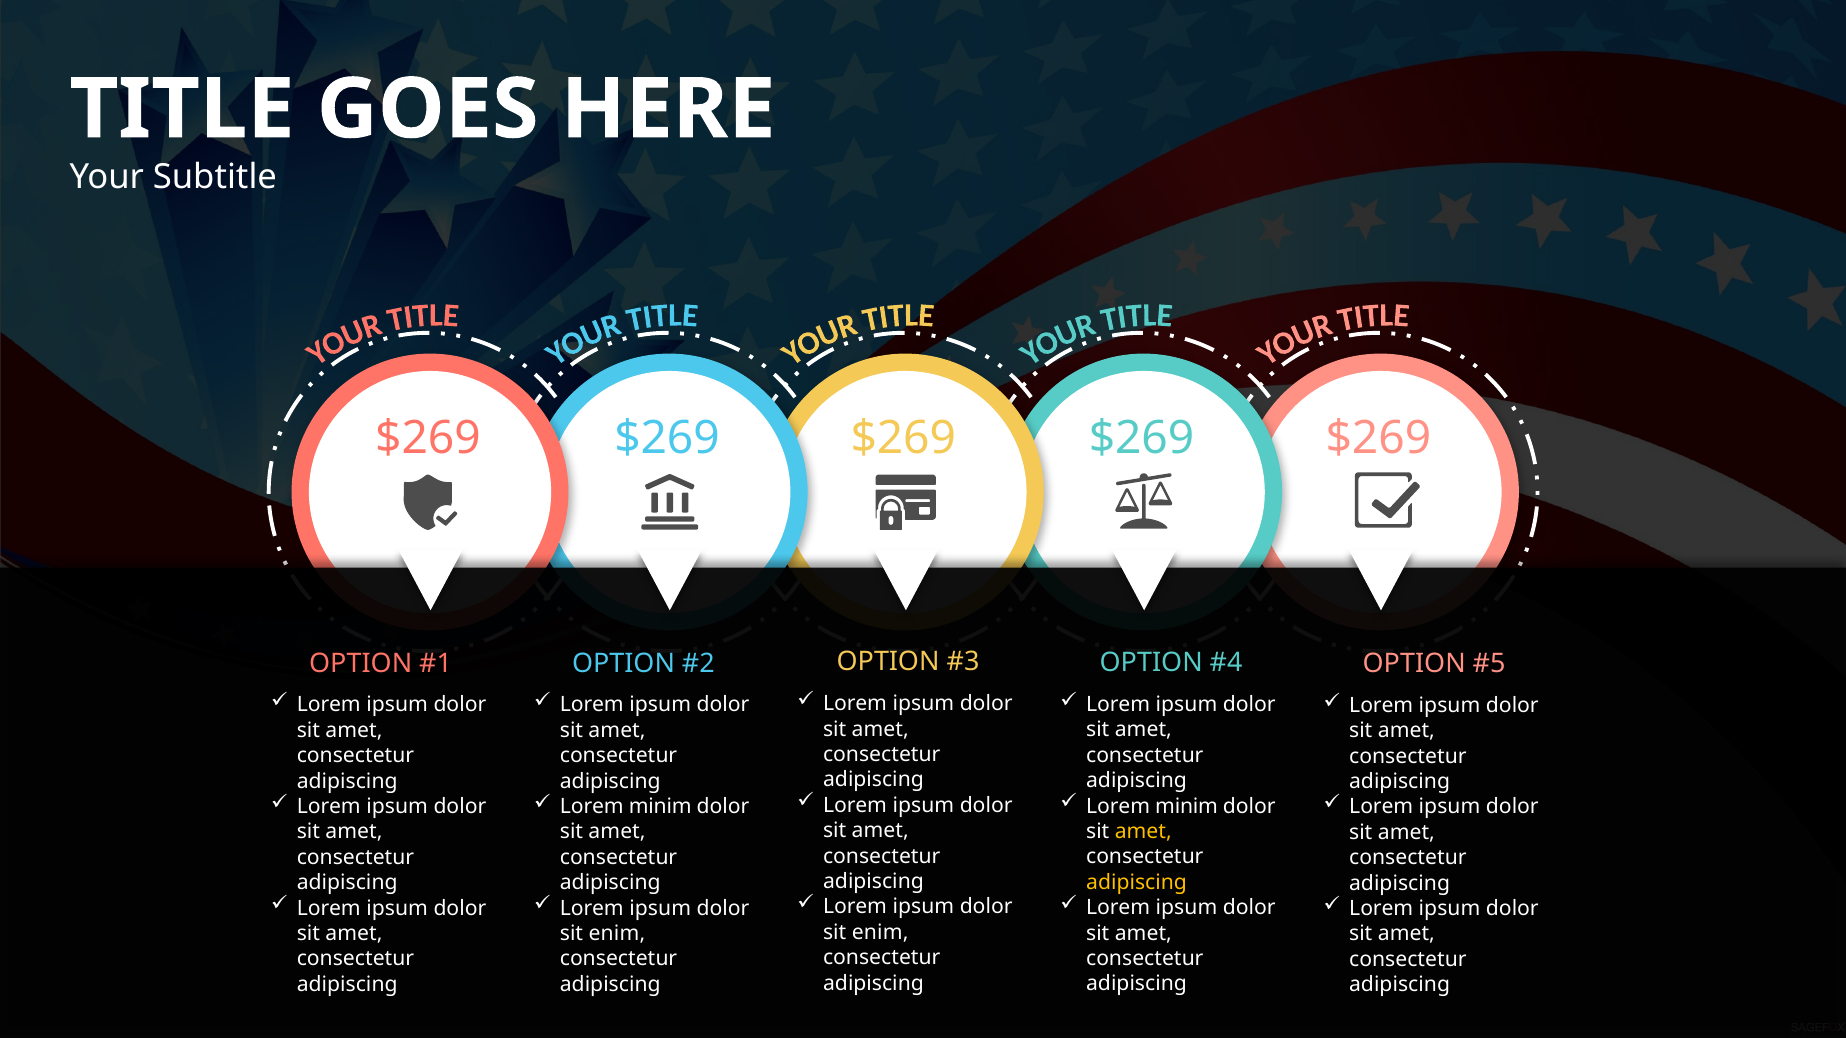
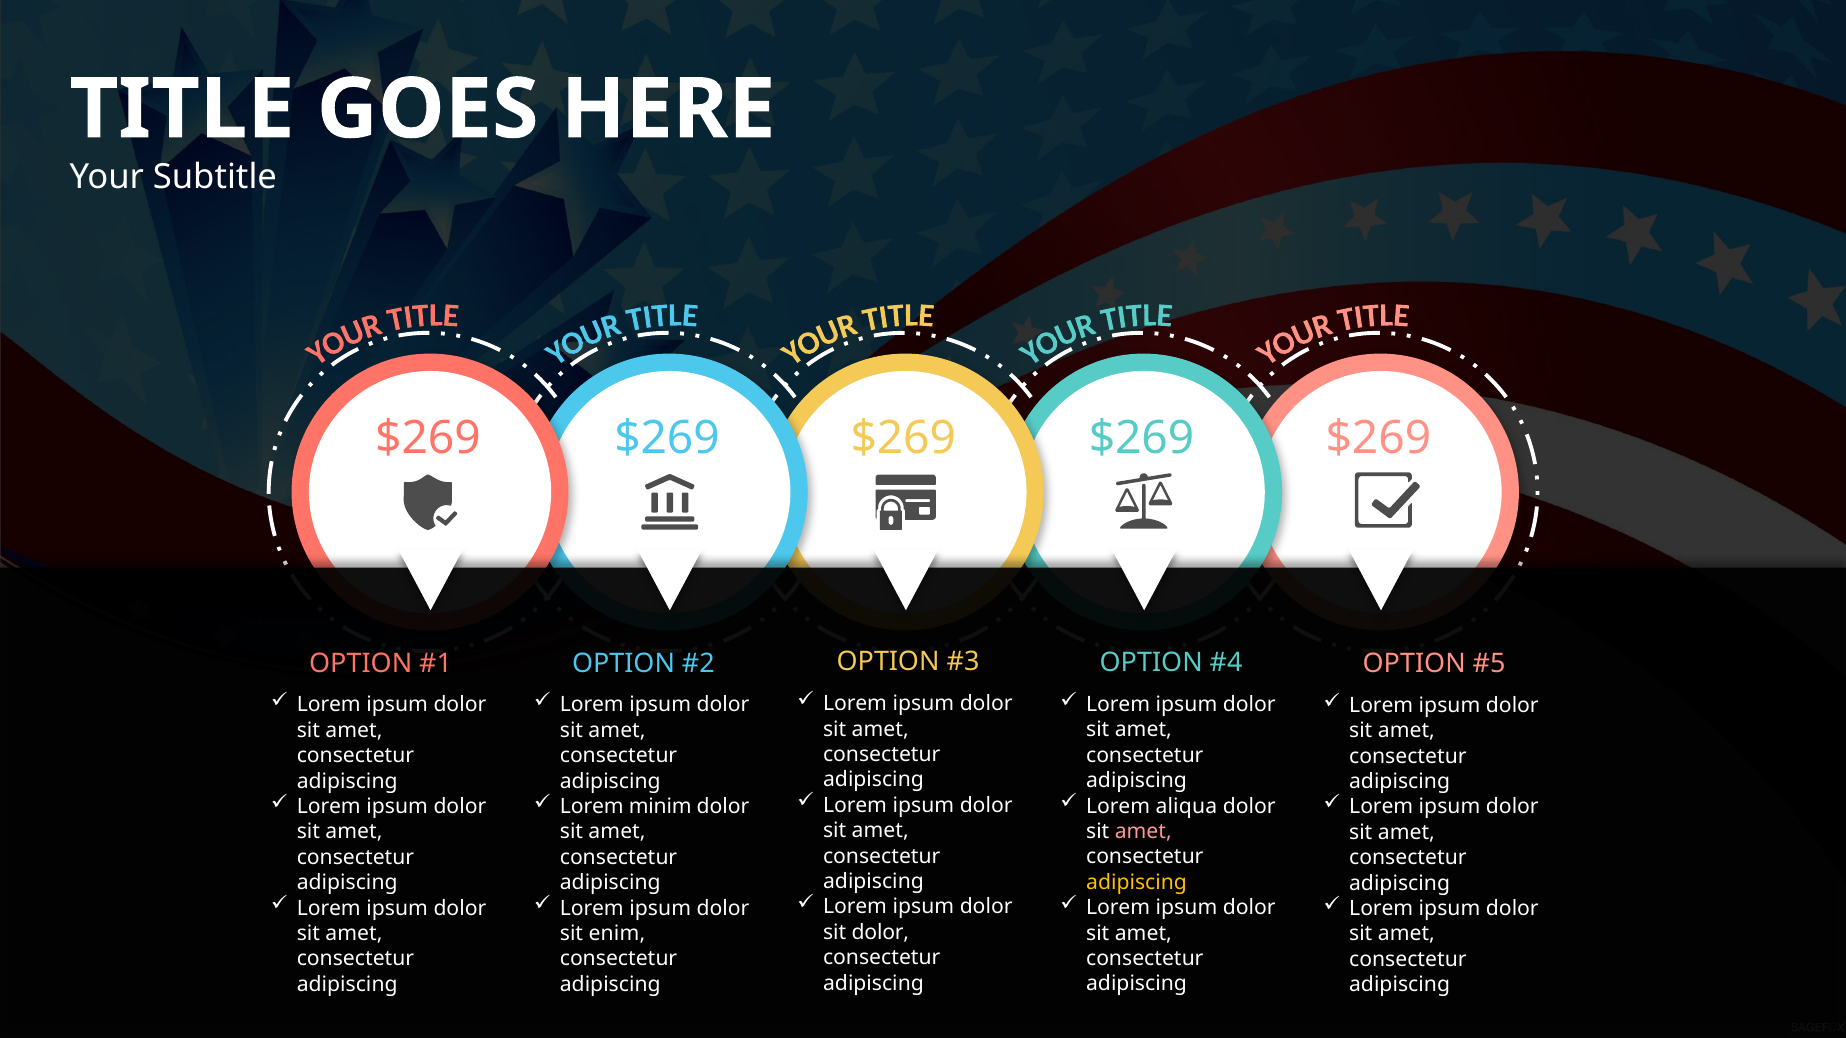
minim at (1187, 806): minim -> aliqua
amet at (1143, 832) colour: yellow -> pink
enim at (880, 933): enim -> dolor
